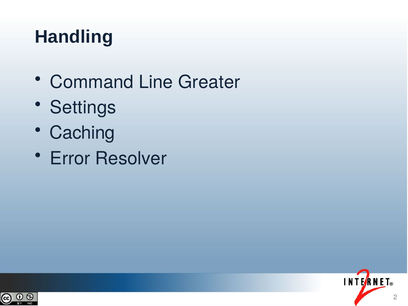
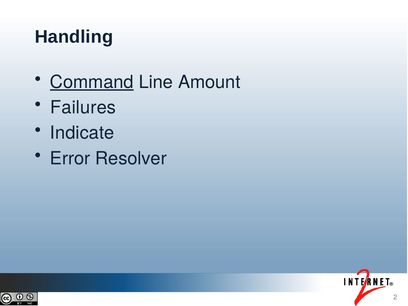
Command underline: none -> present
Greater: Greater -> Amount
Settings: Settings -> Failures
Caching: Caching -> Indicate
